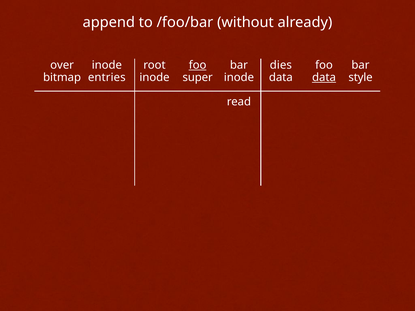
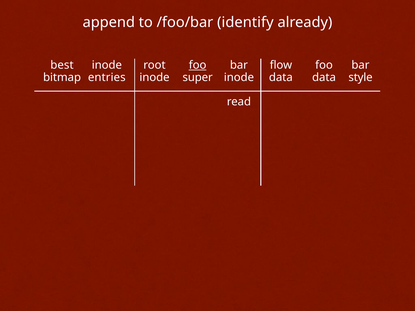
without: without -> identify
over: over -> best
dies: dies -> flow
data at (324, 77) underline: present -> none
